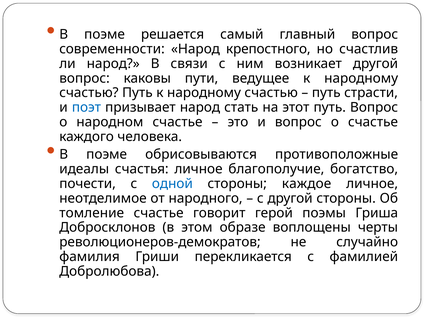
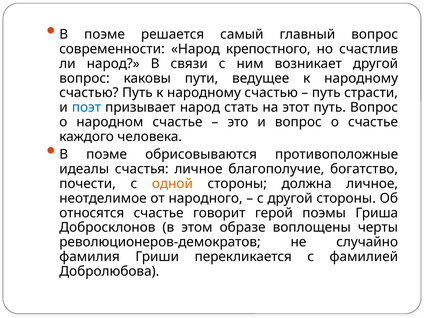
одной colour: blue -> orange
каждое: каждое -> должна
томление: томление -> относятся
